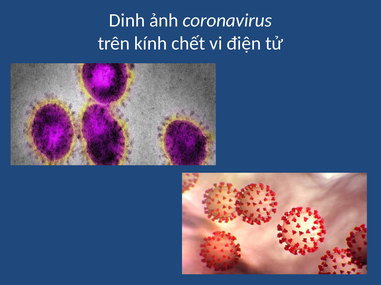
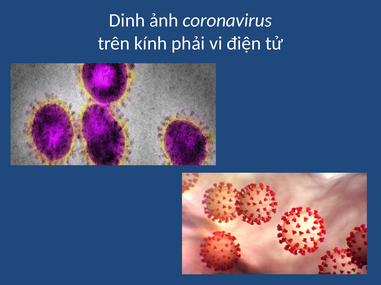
chết: chết -> phải
